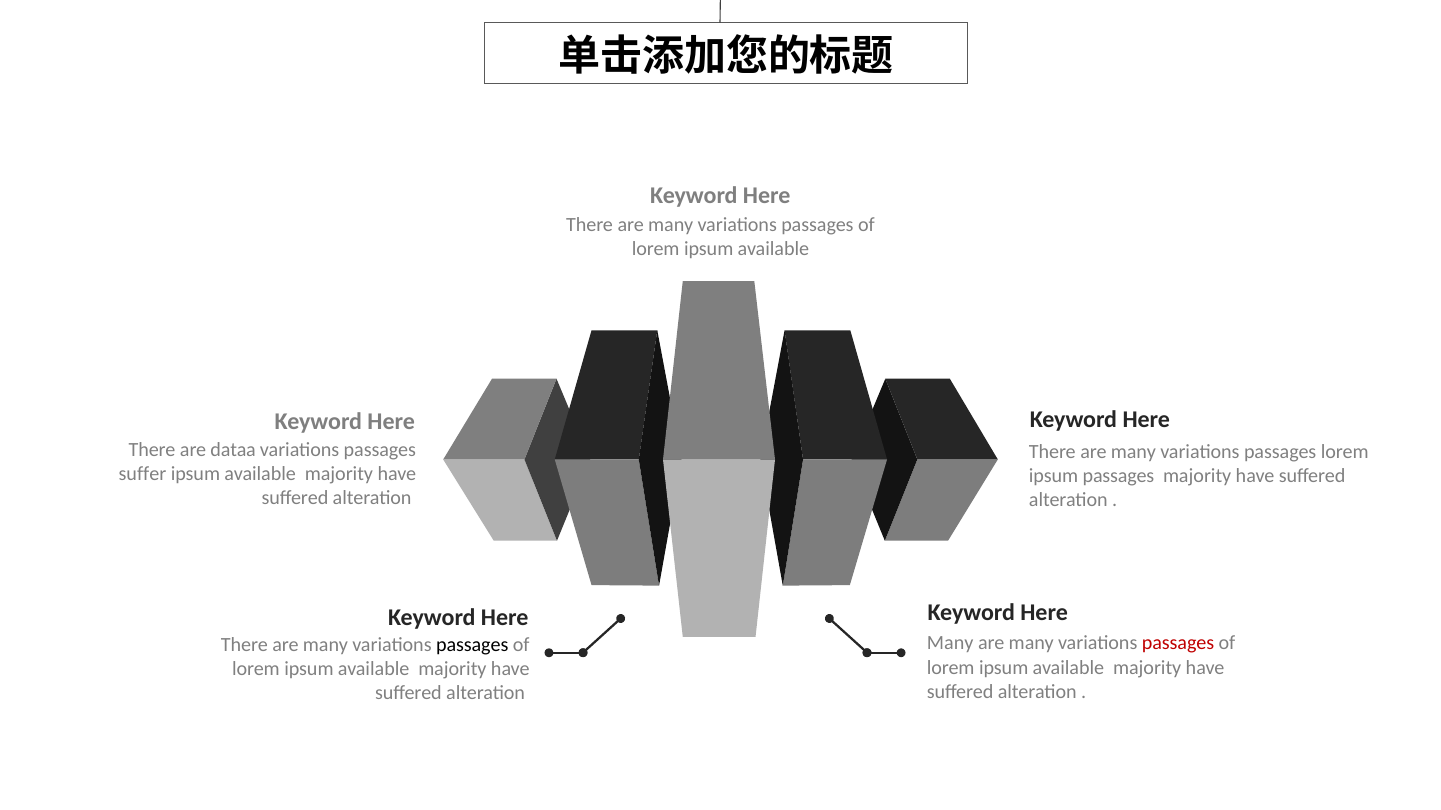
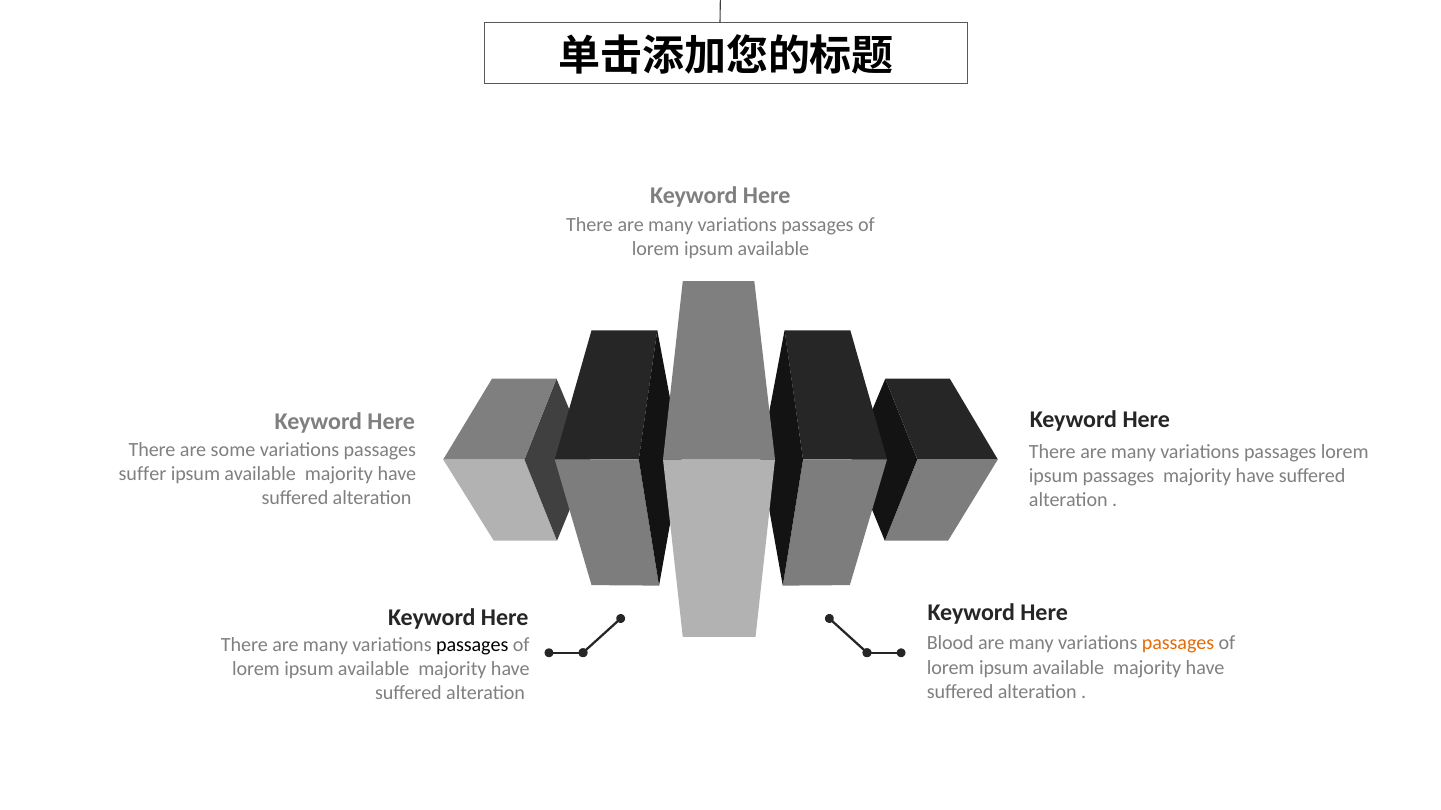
dataa: dataa -> some
Many at (950, 644): Many -> Blood
passages at (1178, 644) colour: red -> orange
